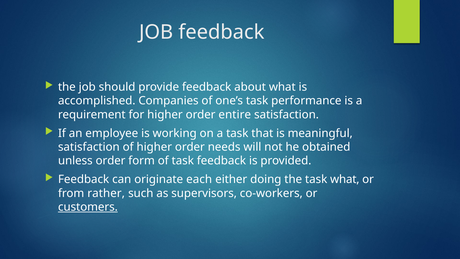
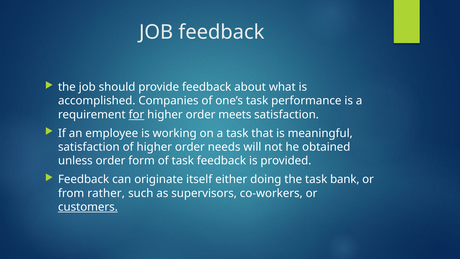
for underline: none -> present
entire: entire -> meets
each: each -> itself
task what: what -> bank
